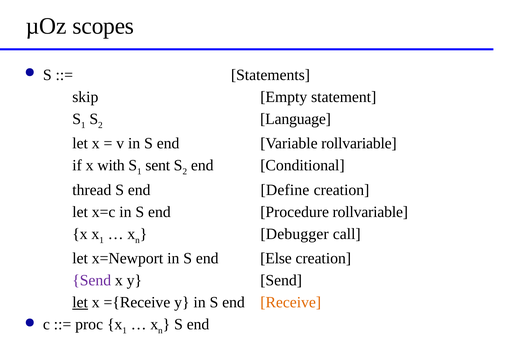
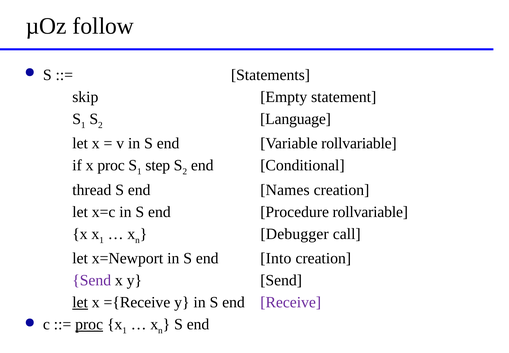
scopes: scopes -> follow
x with: with -> proc
sent: sent -> step
Define: Define -> Names
Else: Else -> Into
Receive colour: orange -> purple
proc at (89, 324) underline: none -> present
